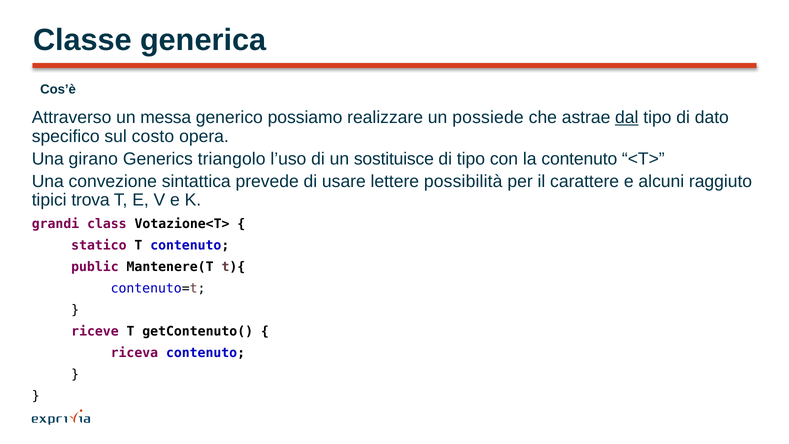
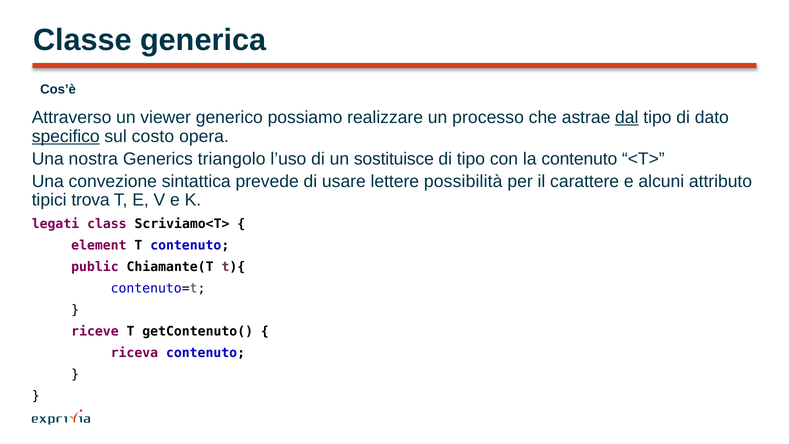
messa: messa -> viewer
possiede: possiede -> processo
specifico underline: none -> present
girano: girano -> nostra
raggiuto: raggiuto -> attributo
grandi: grandi -> legati
Votazione<T>: Votazione<T> -> Scriviamo<T>
statico: statico -> element
Mantenere(T: Mantenere(T -> Chiamante(T
